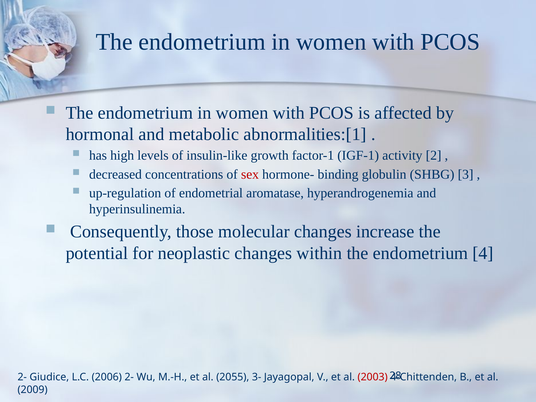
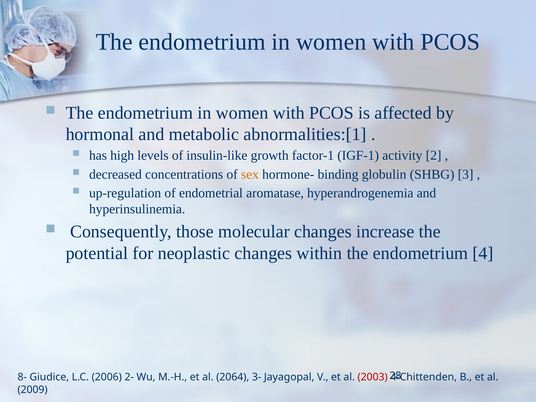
sex colour: red -> orange
2- at (22, 377): 2- -> 8-
2055: 2055 -> 2064
